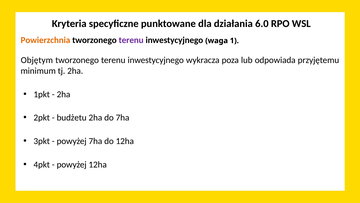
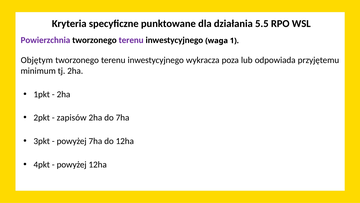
6.0: 6.0 -> 5.5
Powierzchnia colour: orange -> purple
budżetu: budżetu -> zapisów
